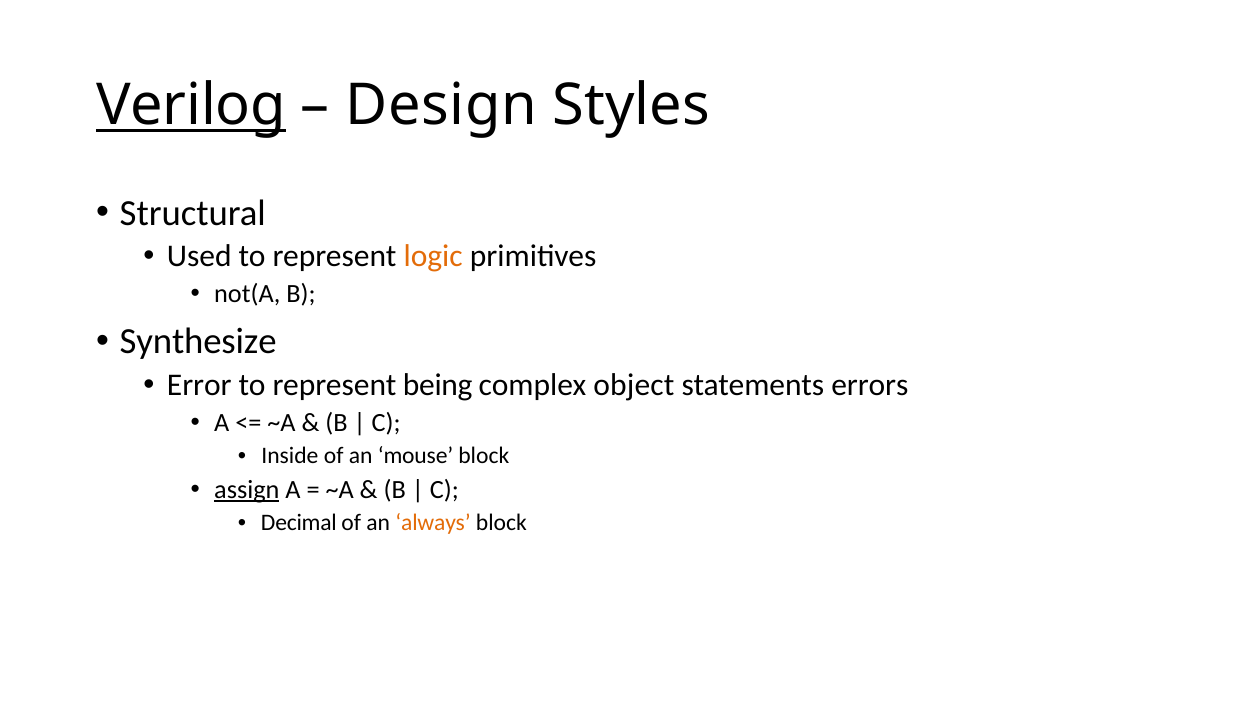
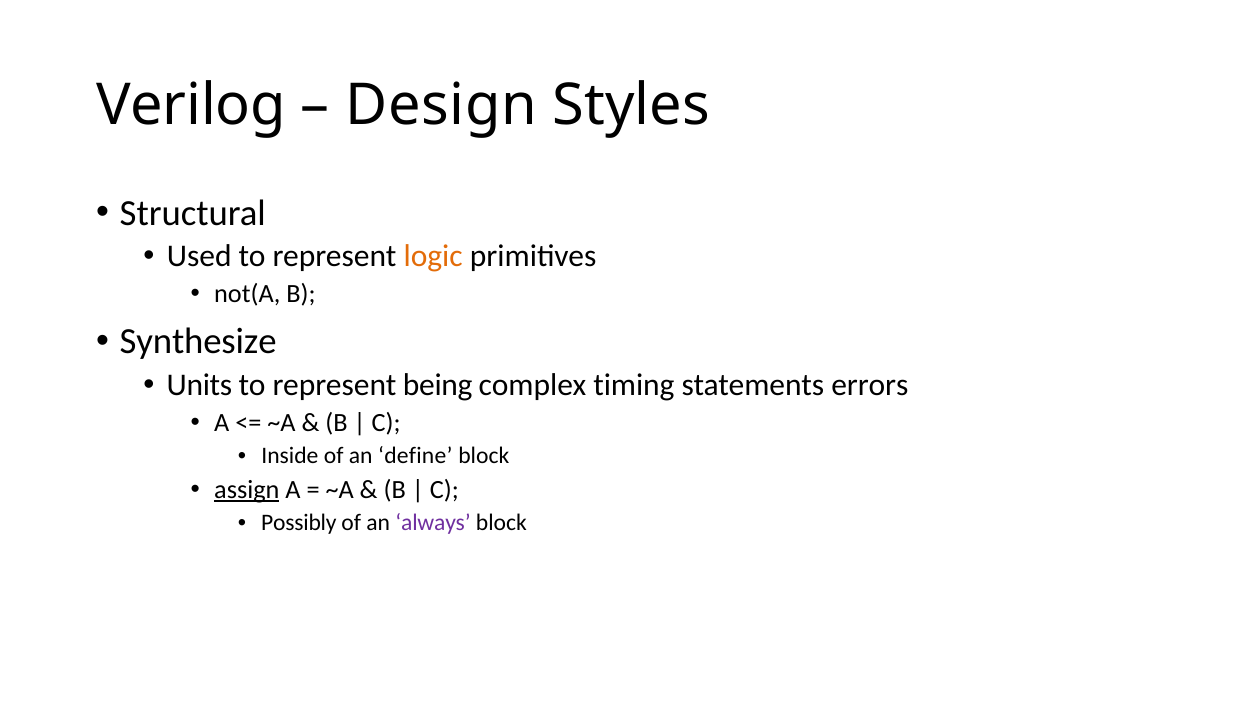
Verilog underline: present -> none
Error: Error -> Units
object: object -> timing
mouse: mouse -> define
Decimal: Decimal -> Possibly
always colour: orange -> purple
